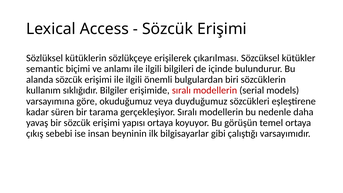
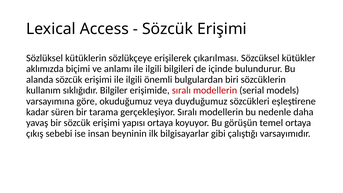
semantic: semantic -> aklımızda
